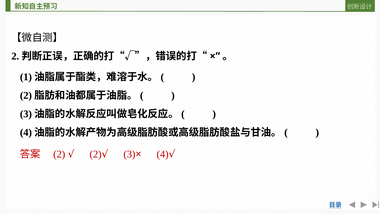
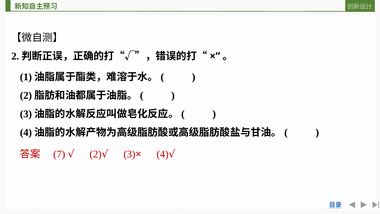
2: 2 -> 7
